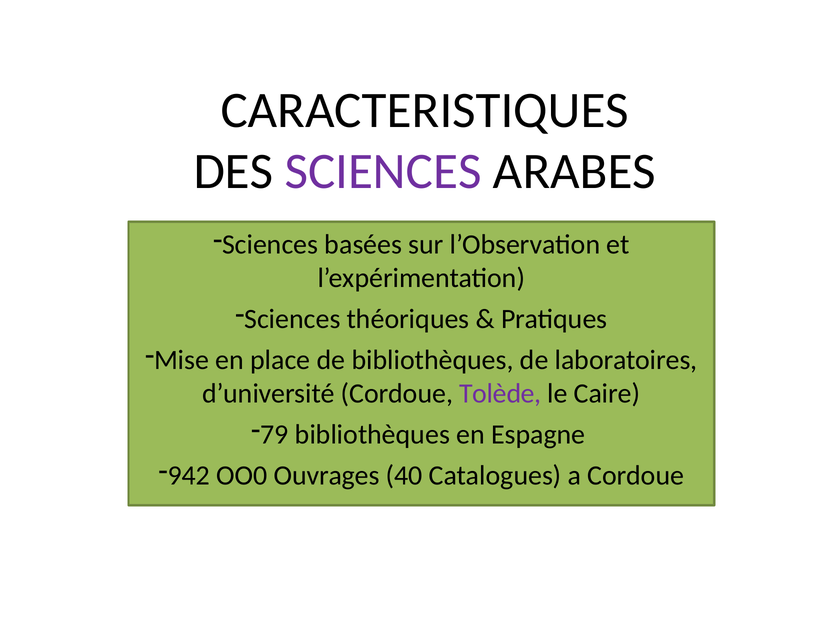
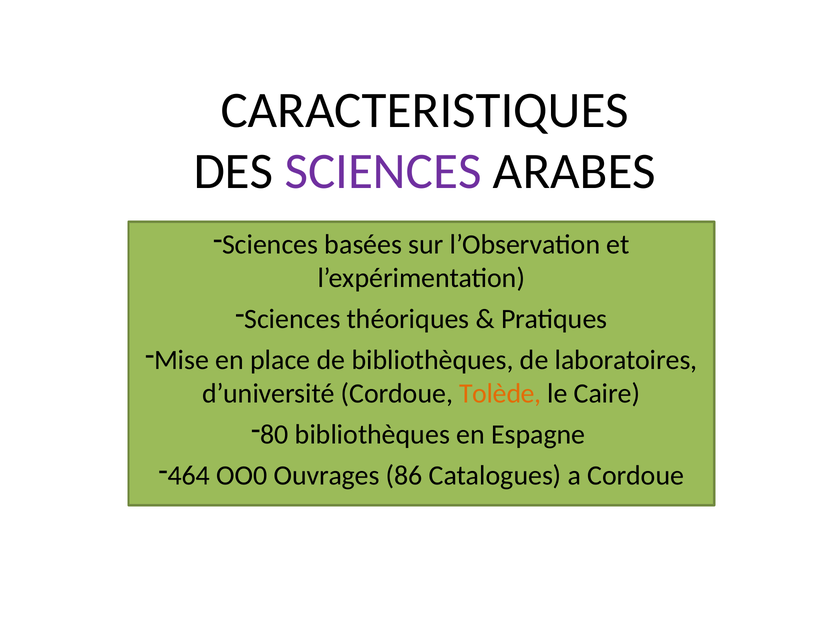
Tolède colour: purple -> orange
79: 79 -> 80
942: 942 -> 464
40: 40 -> 86
